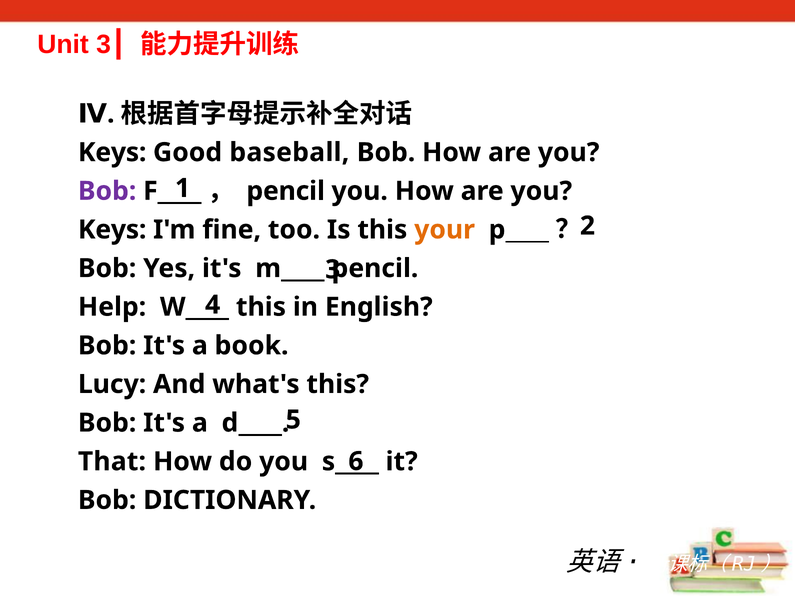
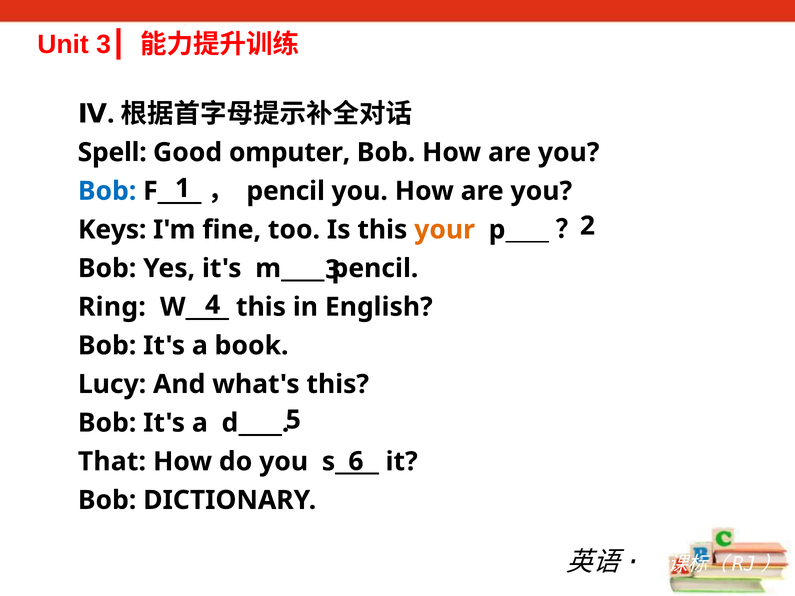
Keys at (112, 152): Keys -> Spell
baseball: baseball -> omputer
Bob at (107, 191) colour: purple -> blue
Help: Help -> Ring
